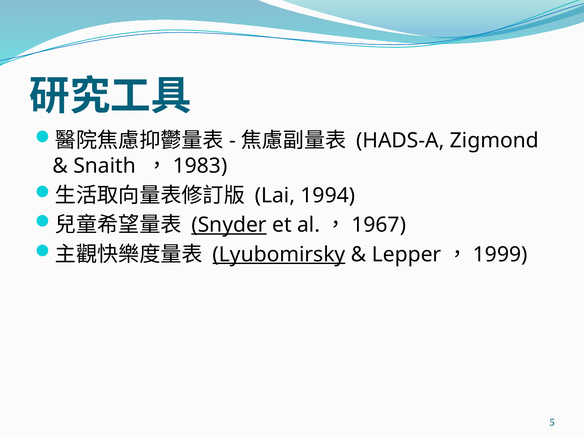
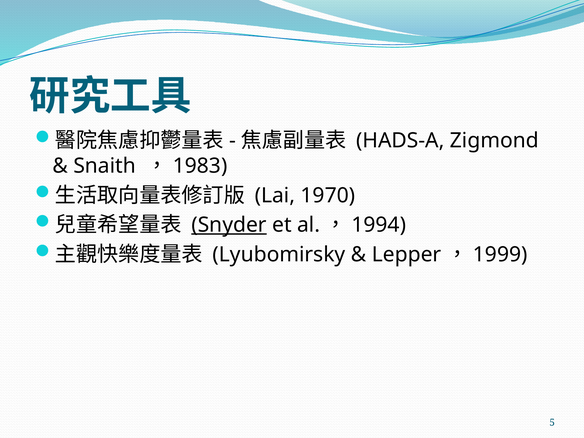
1994: 1994 -> 1970
1967: 1967 -> 1994
Lyubomirsky underline: present -> none
